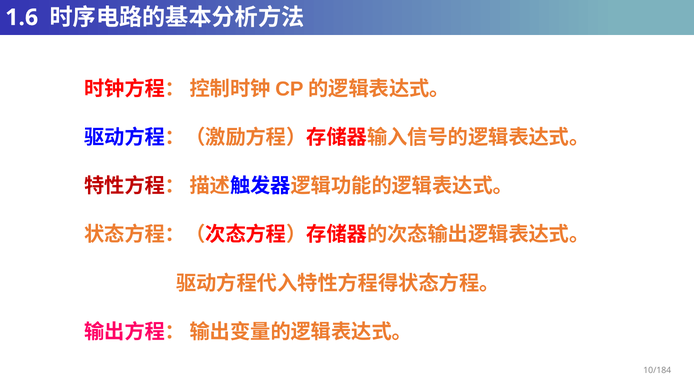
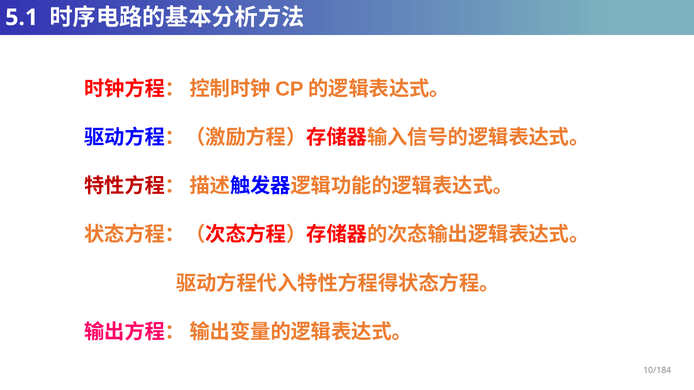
1.6: 1.6 -> 5.1
